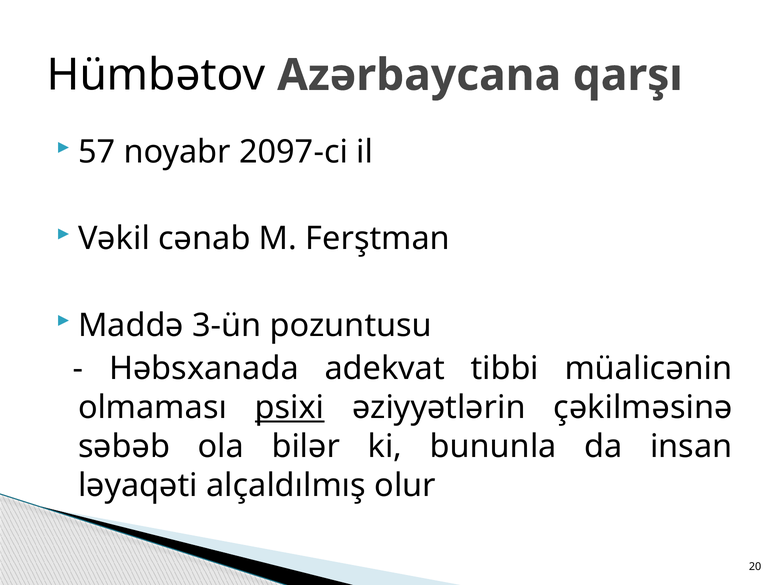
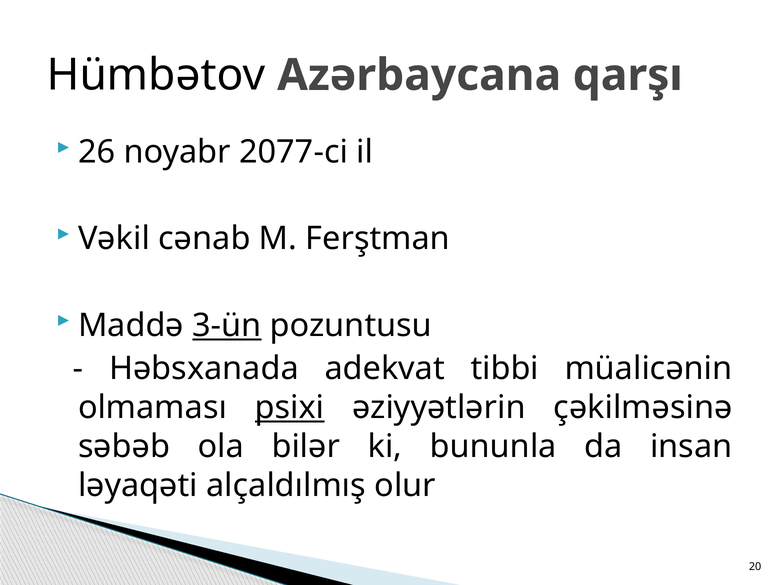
57: 57 -> 26
2097-ci: 2097-ci -> 2077-ci
3-ün underline: none -> present
